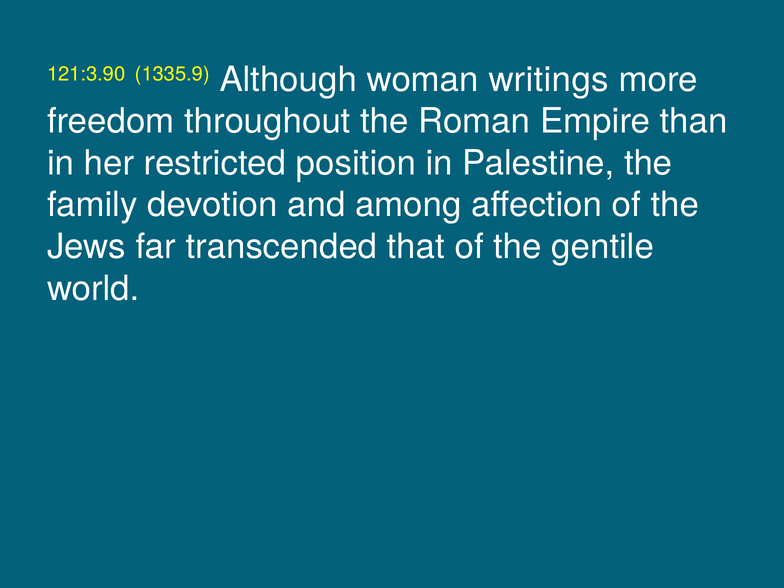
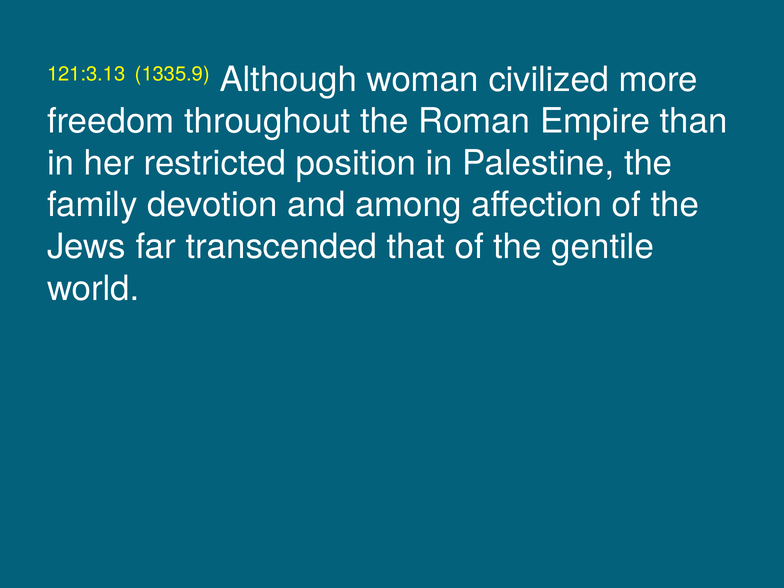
121:3.90: 121:3.90 -> 121:3.13
writings: writings -> civilized
